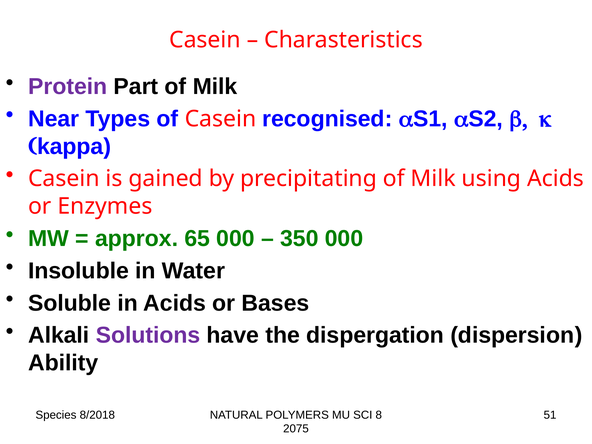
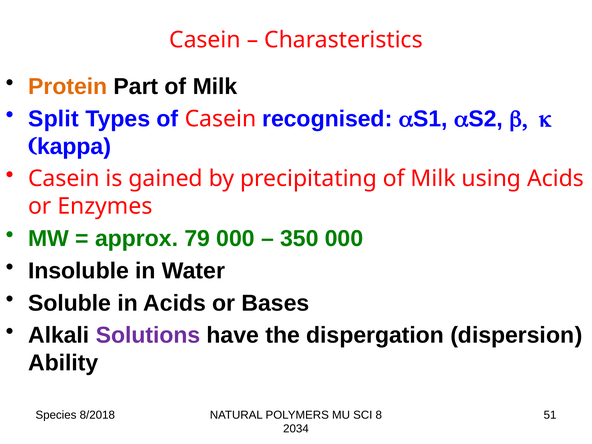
Protein colour: purple -> orange
Near: Near -> Split
65: 65 -> 79
2075: 2075 -> 2034
